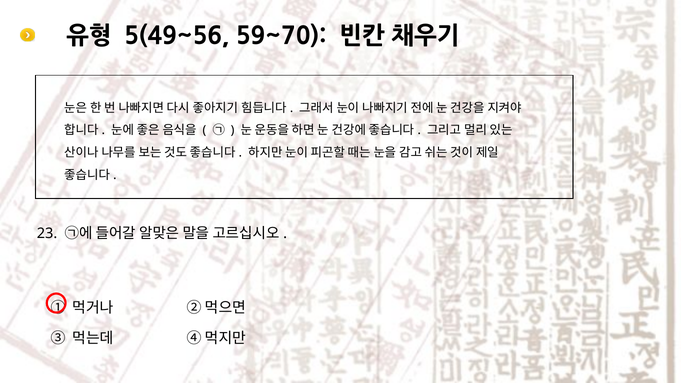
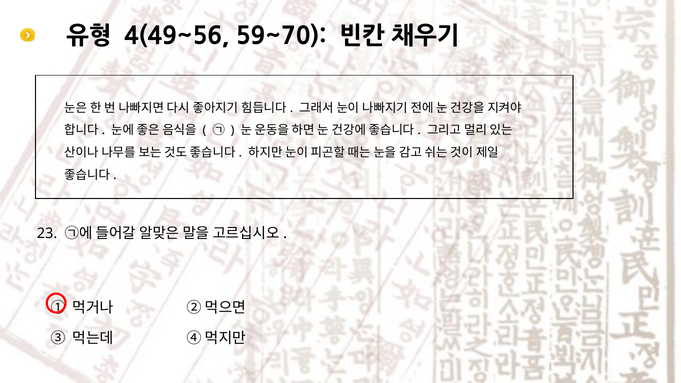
5(49~56: 5(49~56 -> 4(49~56
